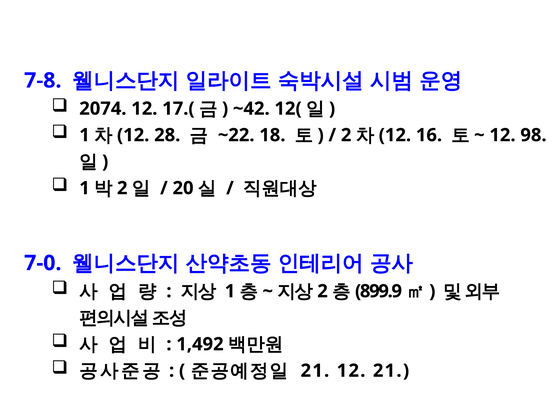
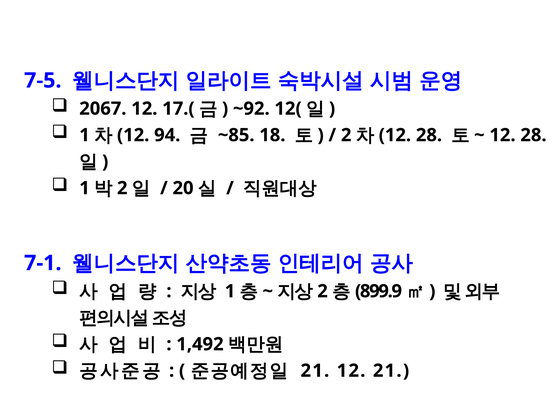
7-8: 7-8 -> 7-5
2074: 2074 -> 2067
~42: ~42 -> ~92
28: 28 -> 94
~22: ~22 -> ~85
16 at (429, 135): 16 -> 28
98 at (533, 135): 98 -> 28
7-0: 7-0 -> 7-1
